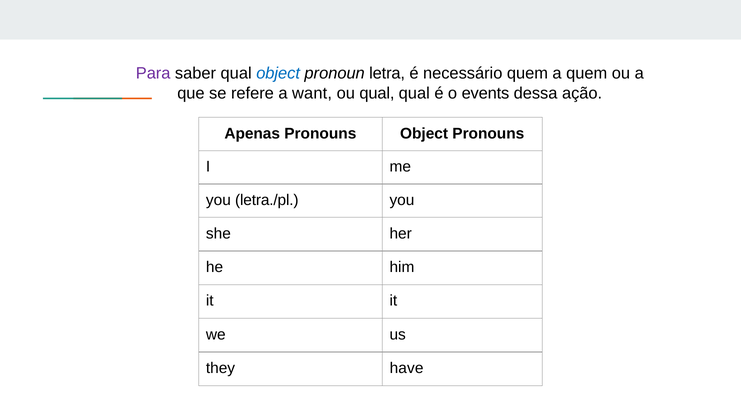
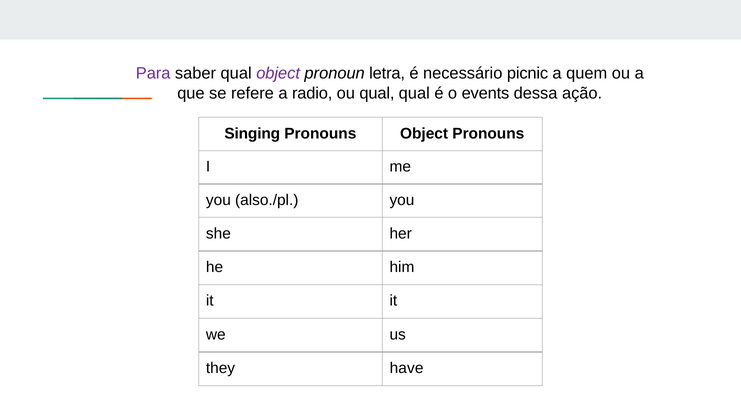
object at (278, 73) colour: blue -> purple
necessário quem: quem -> picnic
want: want -> radio
Apenas: Apenas -> Singing
letra./pl: letra./pl -> also./pl
